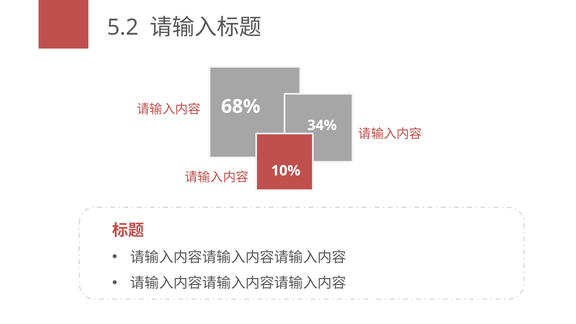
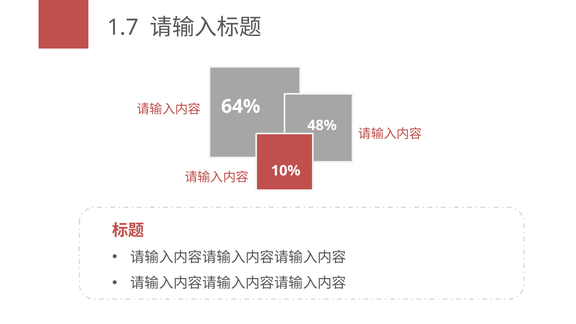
5.2: 5.2 -> 1.7
68%: 68% -> 64%
34%: 34% -> 48%
